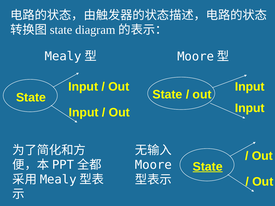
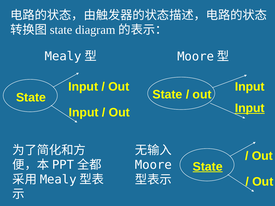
Input at (250, 108) underline: none -> present
